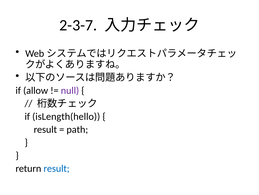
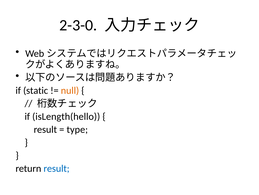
2-3-7: 2-3-7 -> 2-3-0
allow: allow -> static
null colour: purple -> orange
path: path -> type
